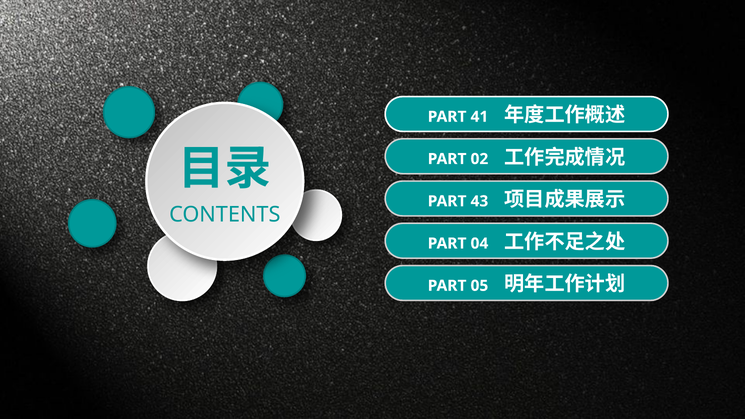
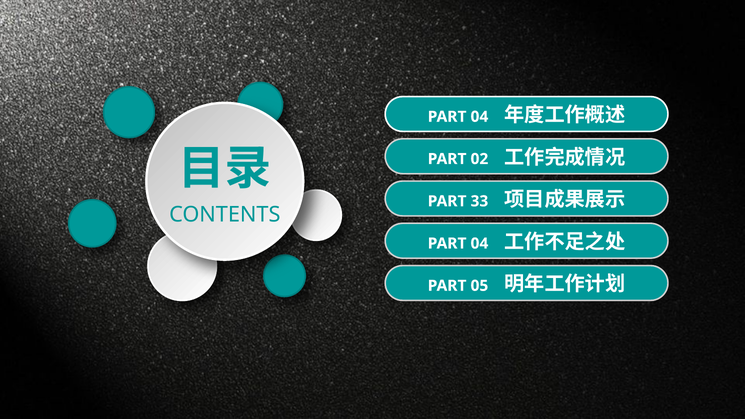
41 at (479, 117): 41 -> 04
43: 43 -> 33
